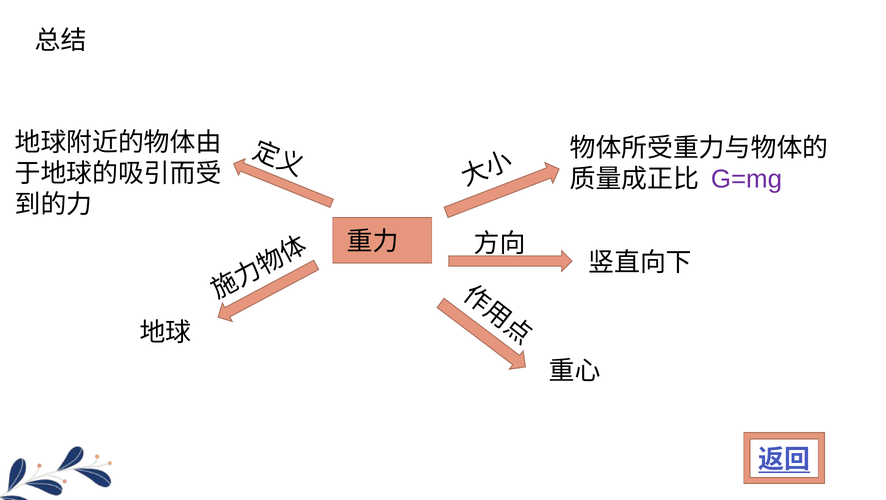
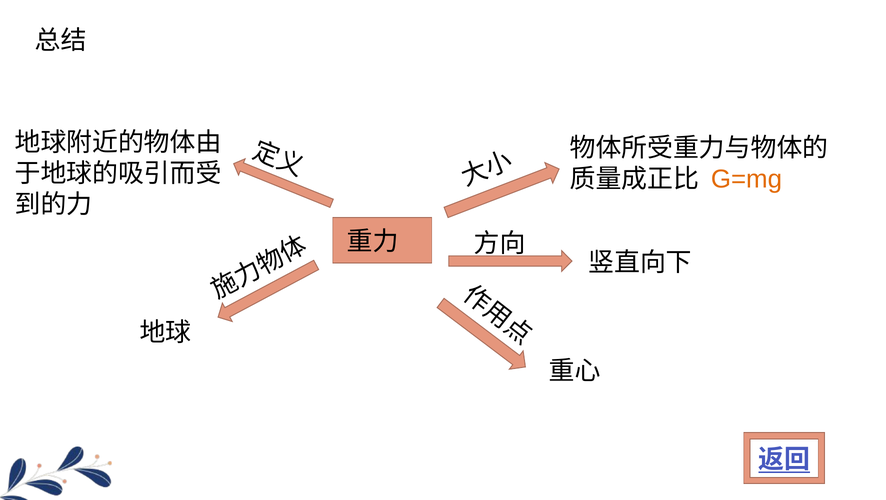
G=mg colour: purple -> orange
